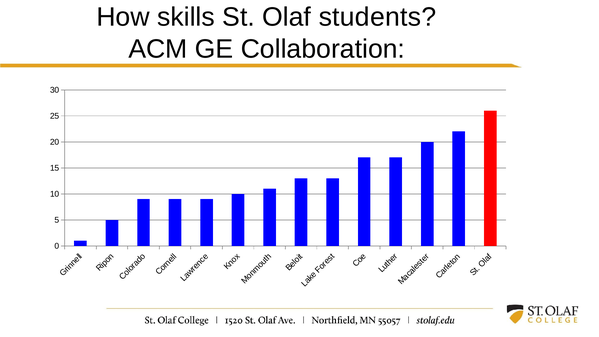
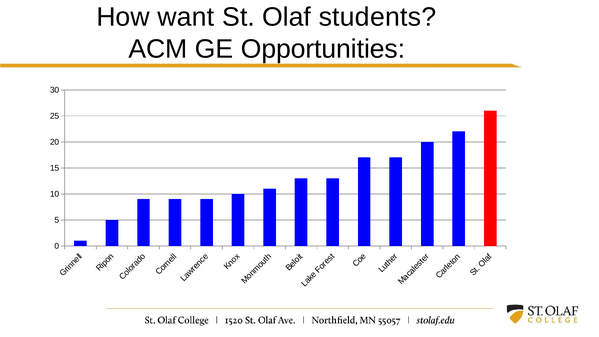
skills: skills -> want
Collaboration: Collaboration -> Opportunities
